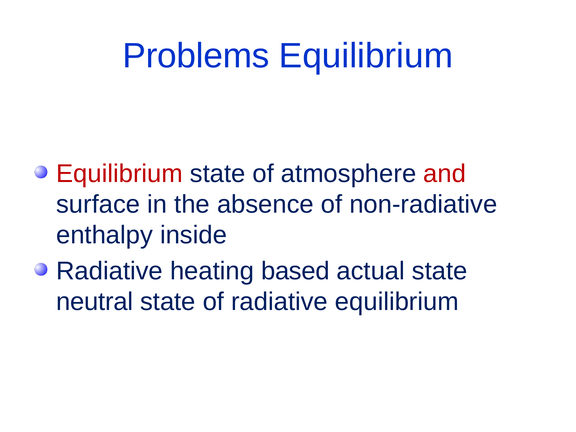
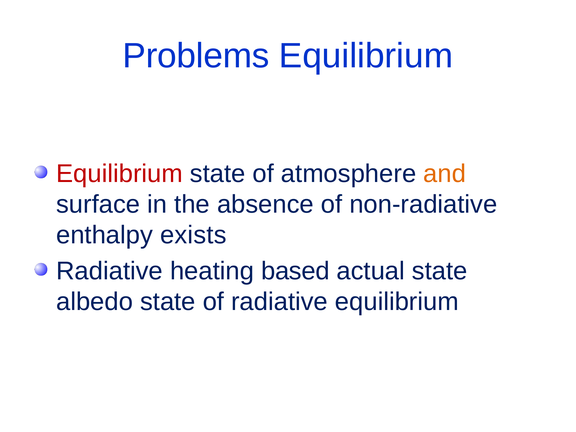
and colour: red -> orange
inside: inside -> exists
neutral: neutral -> albedo
